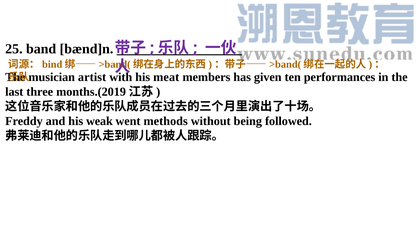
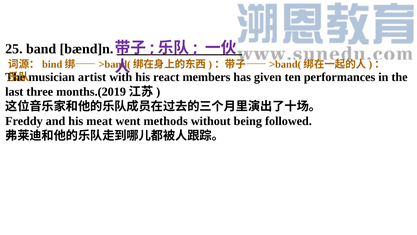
meat: meat -> react
weak: weak -> meat
